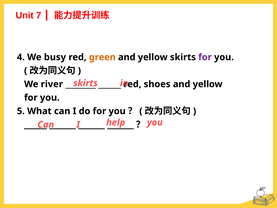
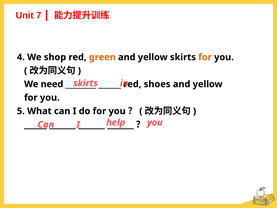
busy: busy -> shop
for at (205, 57) colour: purple -> orange
river: river -> need
